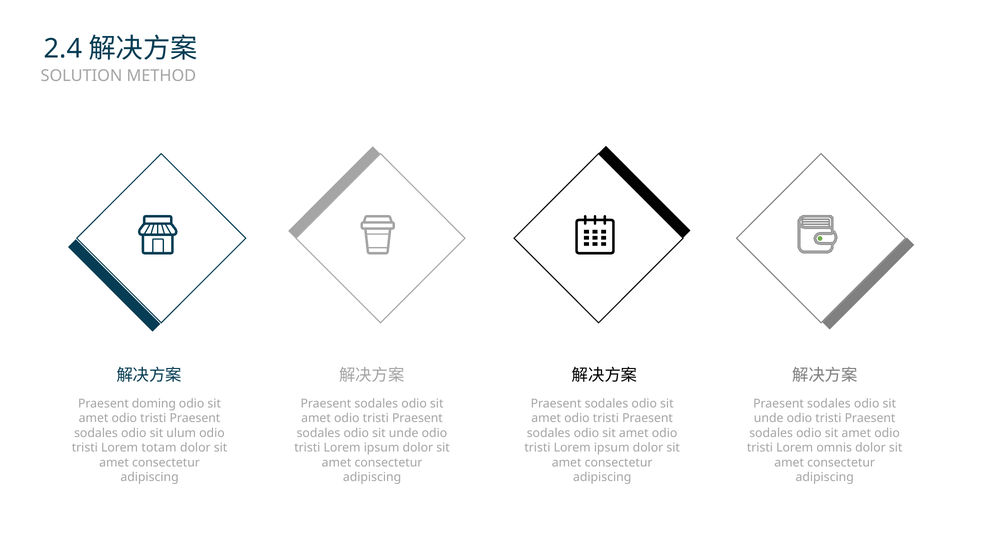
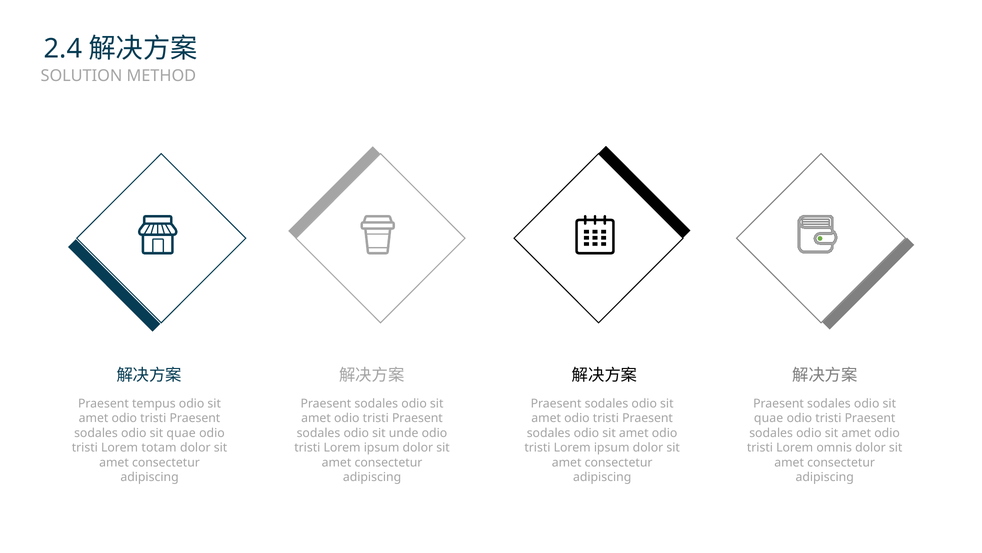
doming: doming -> tempus
unde at (769, 418): unde -> quae
ulum at (181, 433): ulum -> quae
